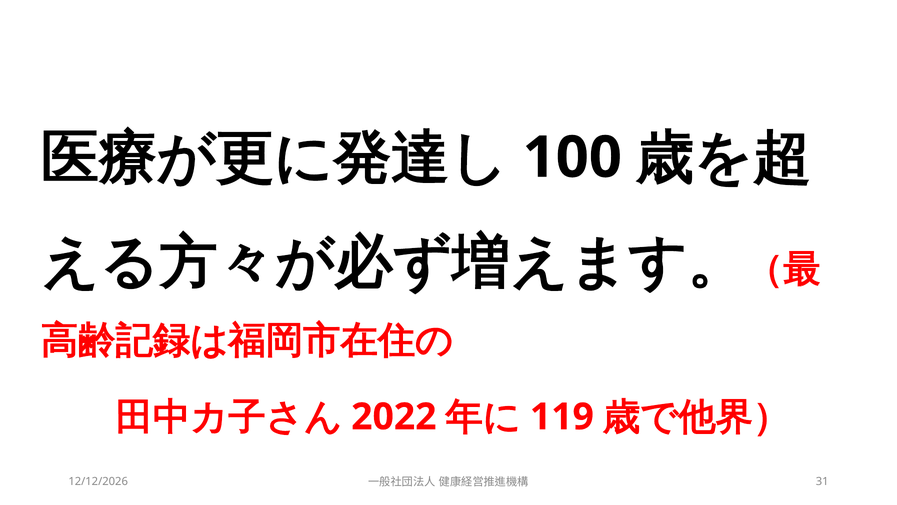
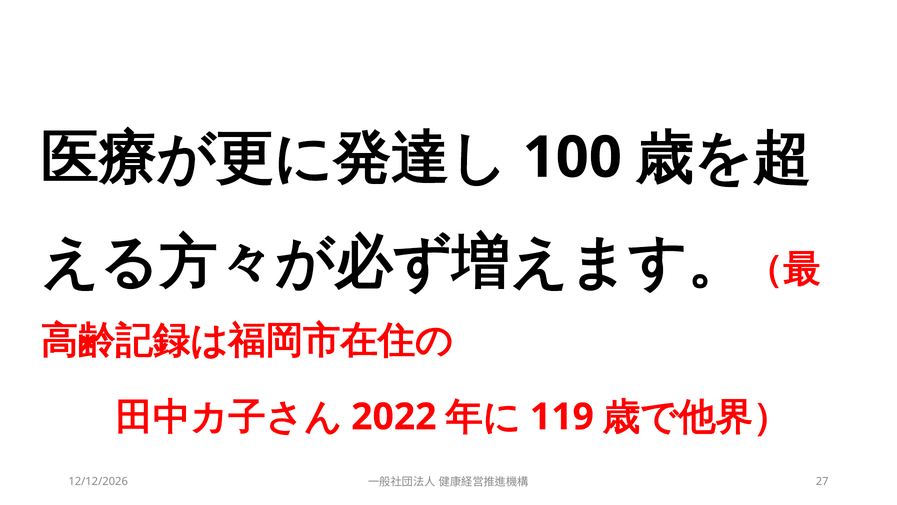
31: 31 -> 27
